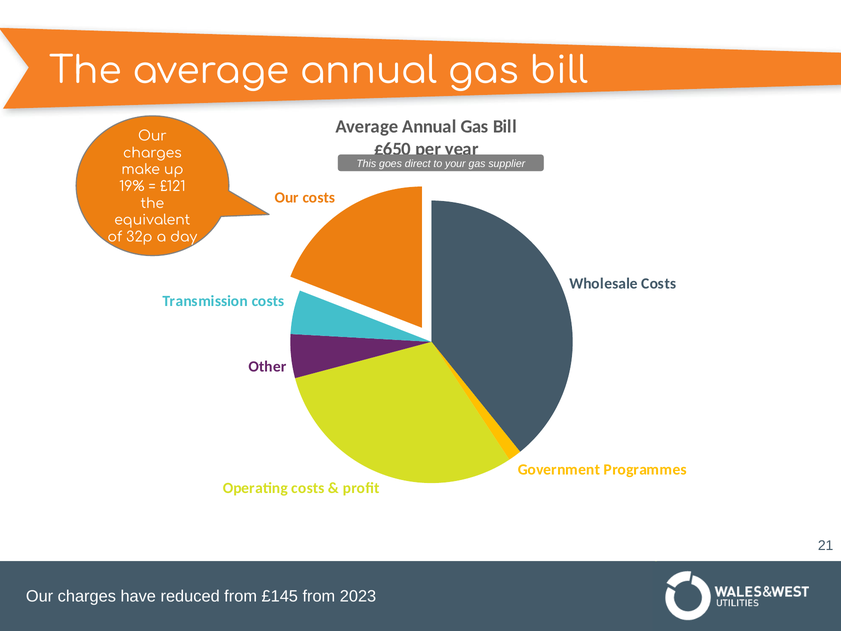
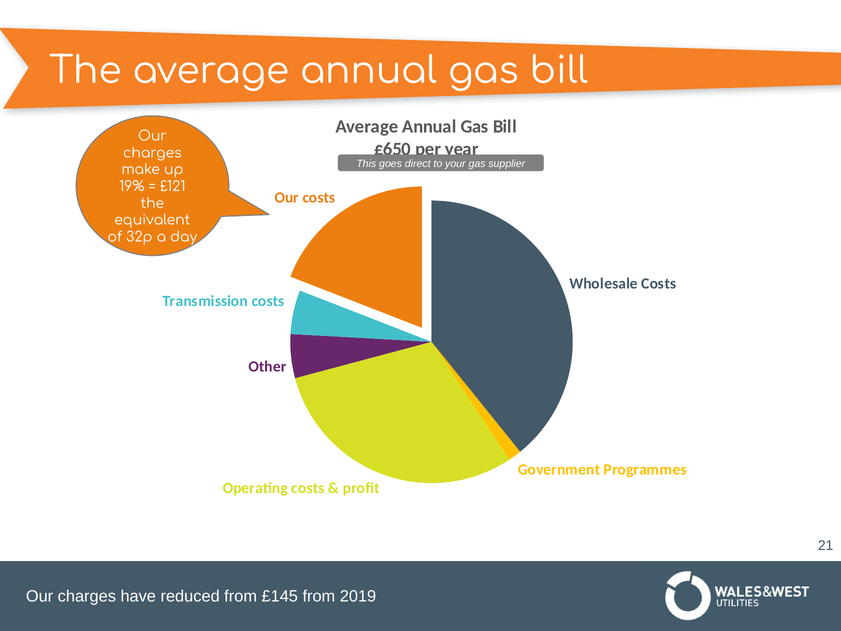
2023: 2023 -> 2019
